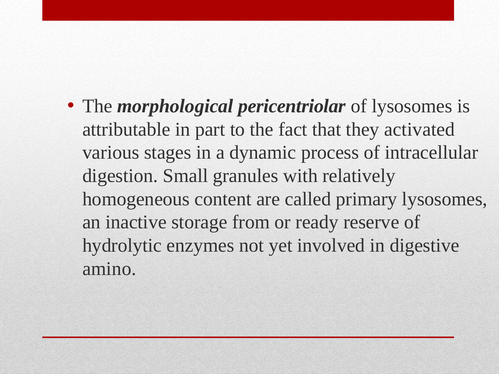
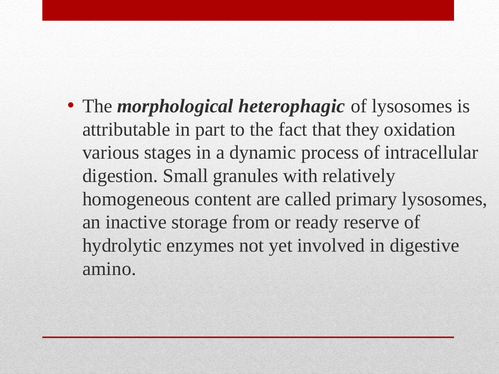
pericentriolar: pericentriolar -> heterophagic
activated: activated -> oxidation
